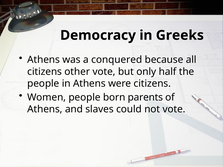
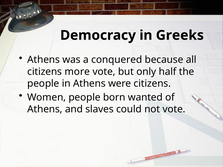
other: other -> more
parents: parents -> wanted
